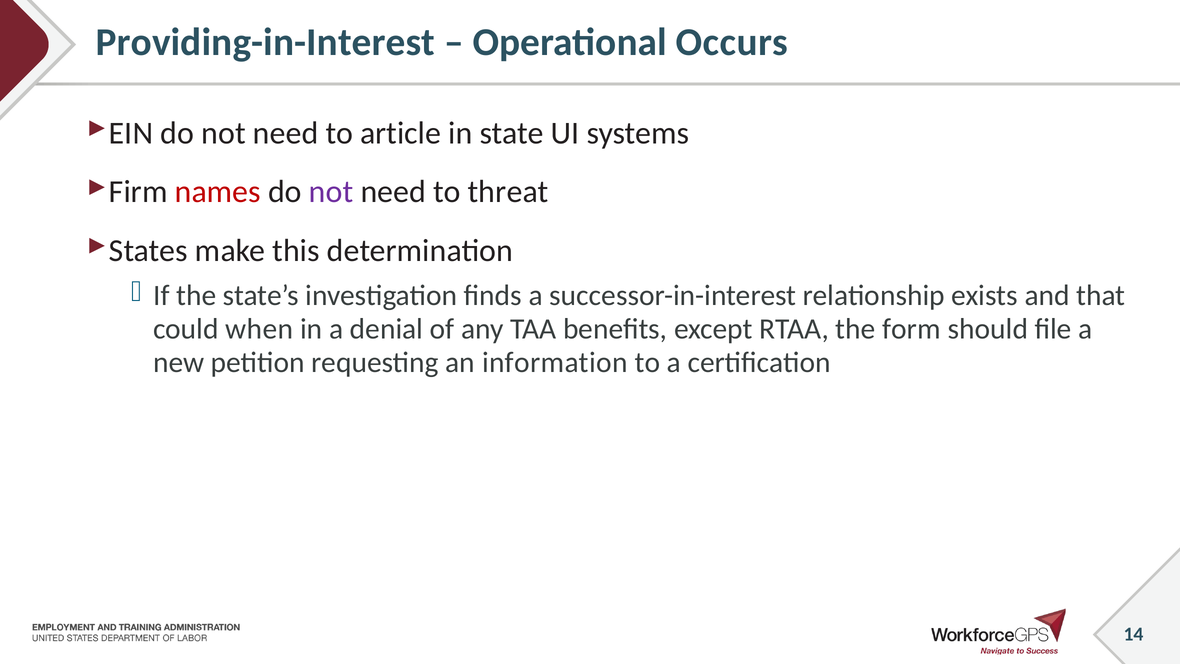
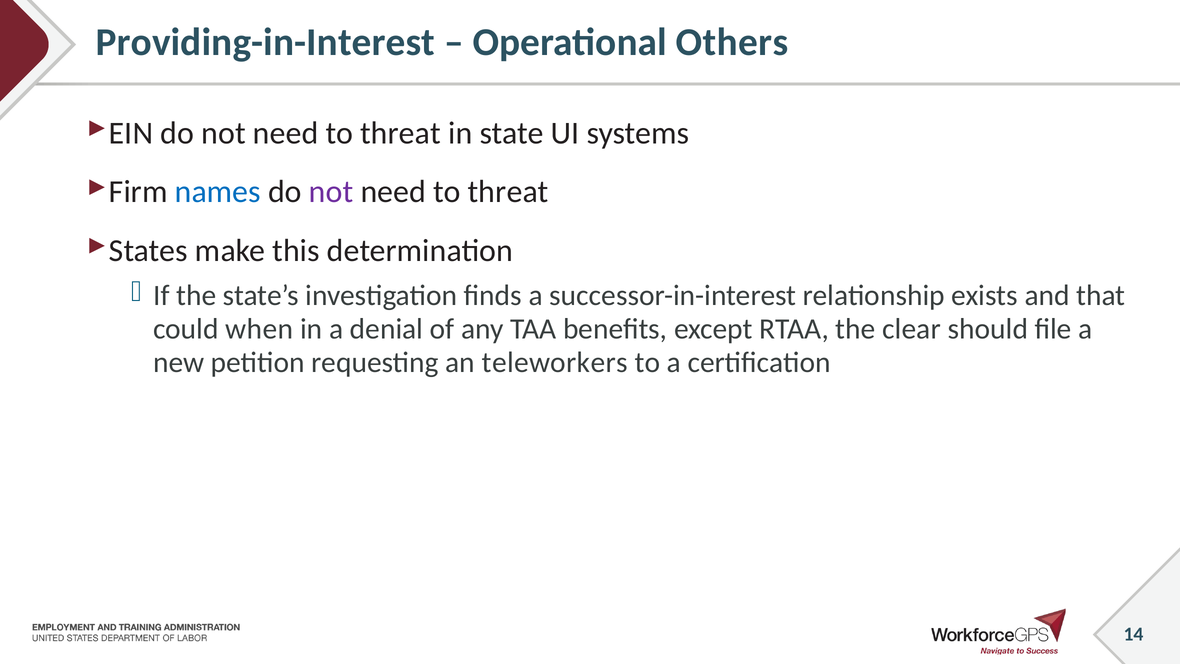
Occurs: Occurs -> Others
article at (401, 133): article -> threat
names colour: red -> blue
form: form -> clear
information: information -> teleworkers
